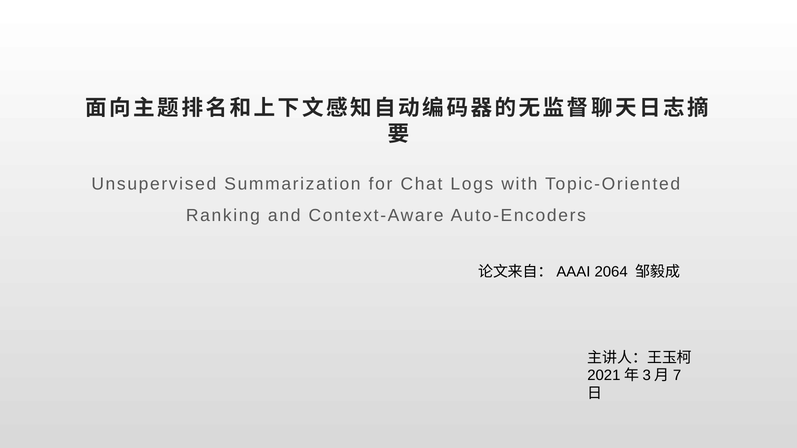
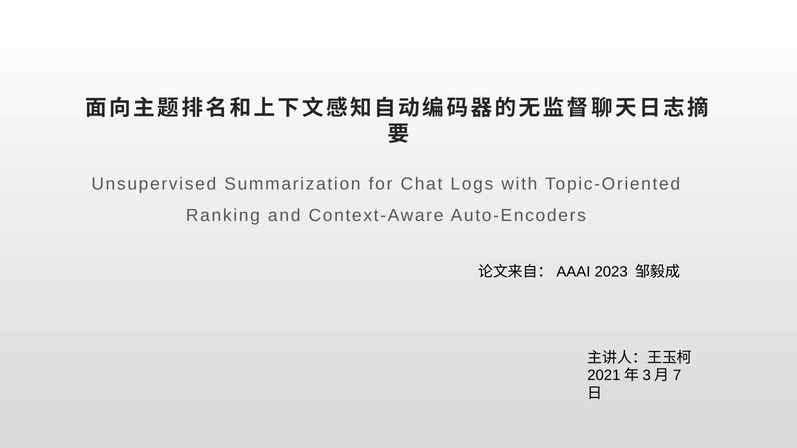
2064: 2064 -> 2023
